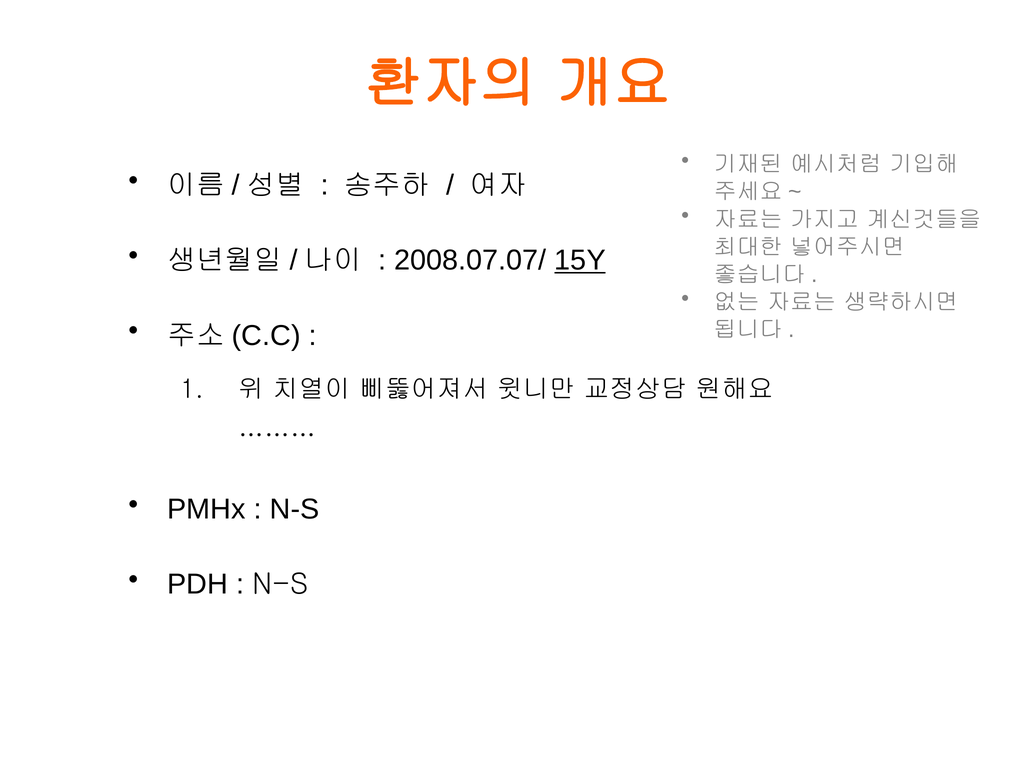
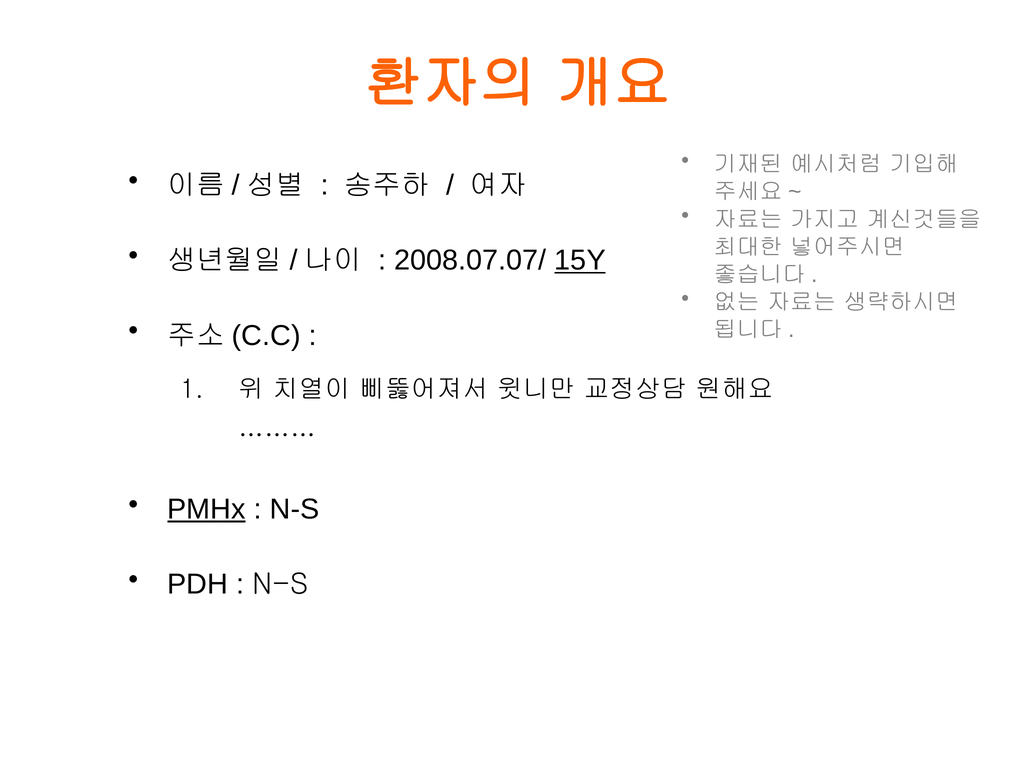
PMHx underline: none -> present
